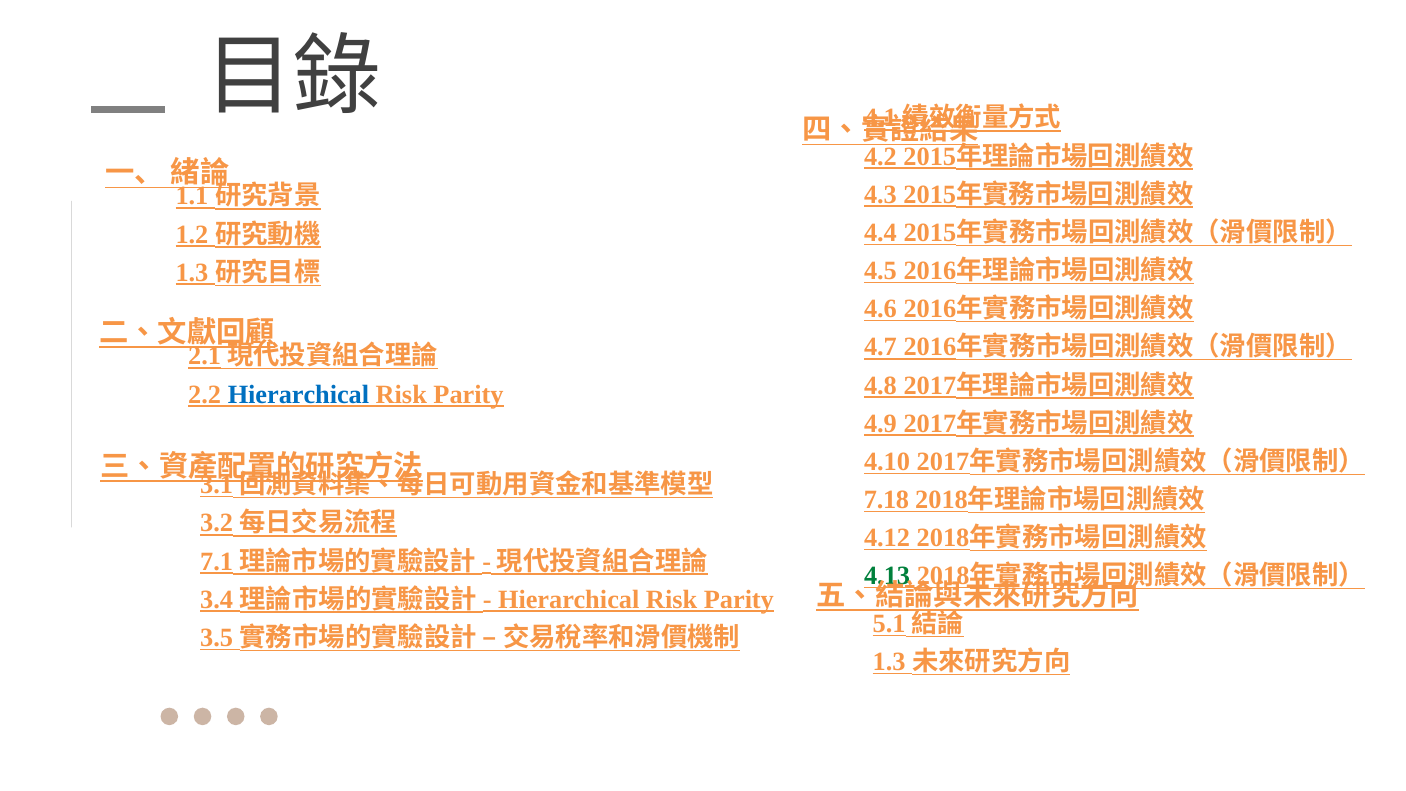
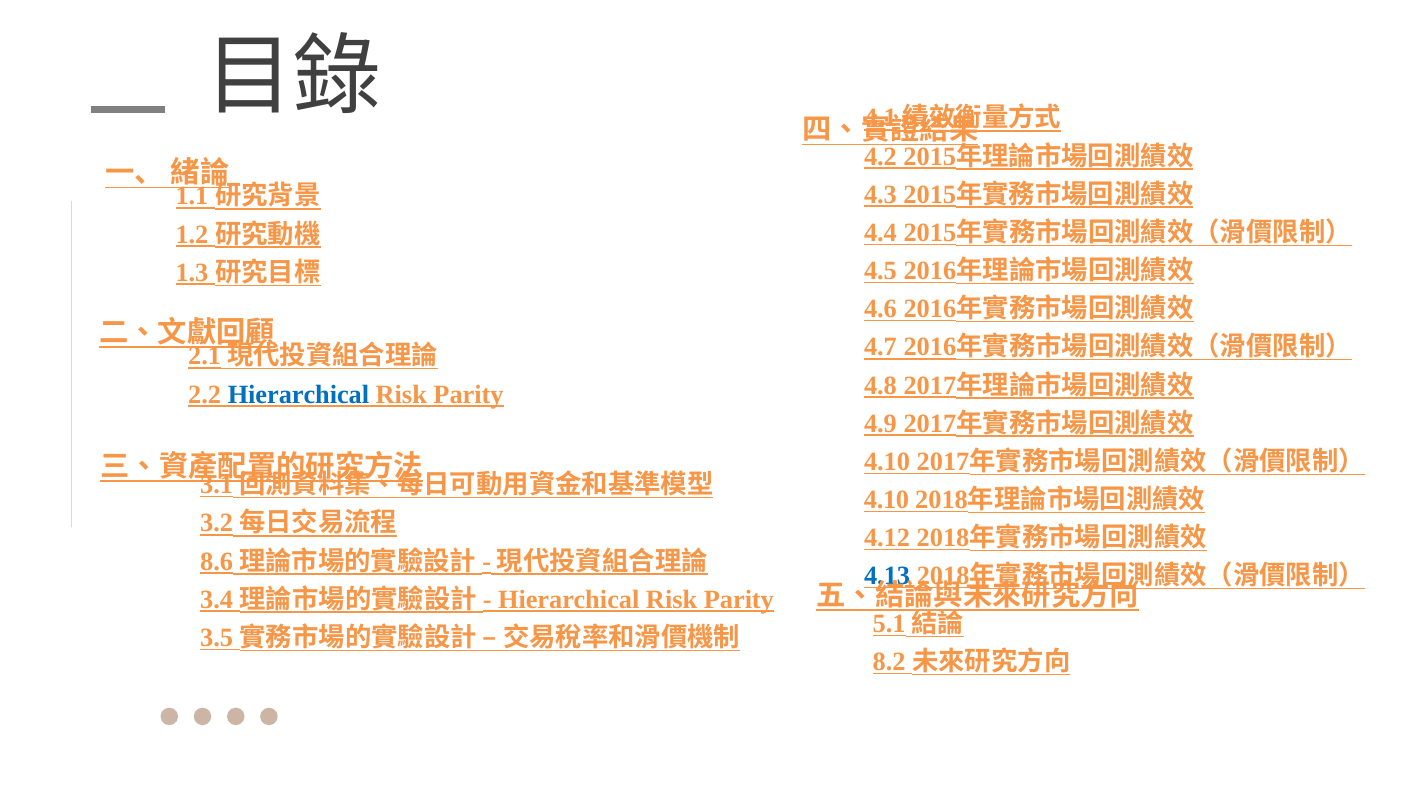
7.18 at (887, 500): 7.18 -> 4.10
7.1: 7.1 -> 8.6
4.13 colour: green -> blue
1.3 at (889, 662): 1.3 -> 8.2
